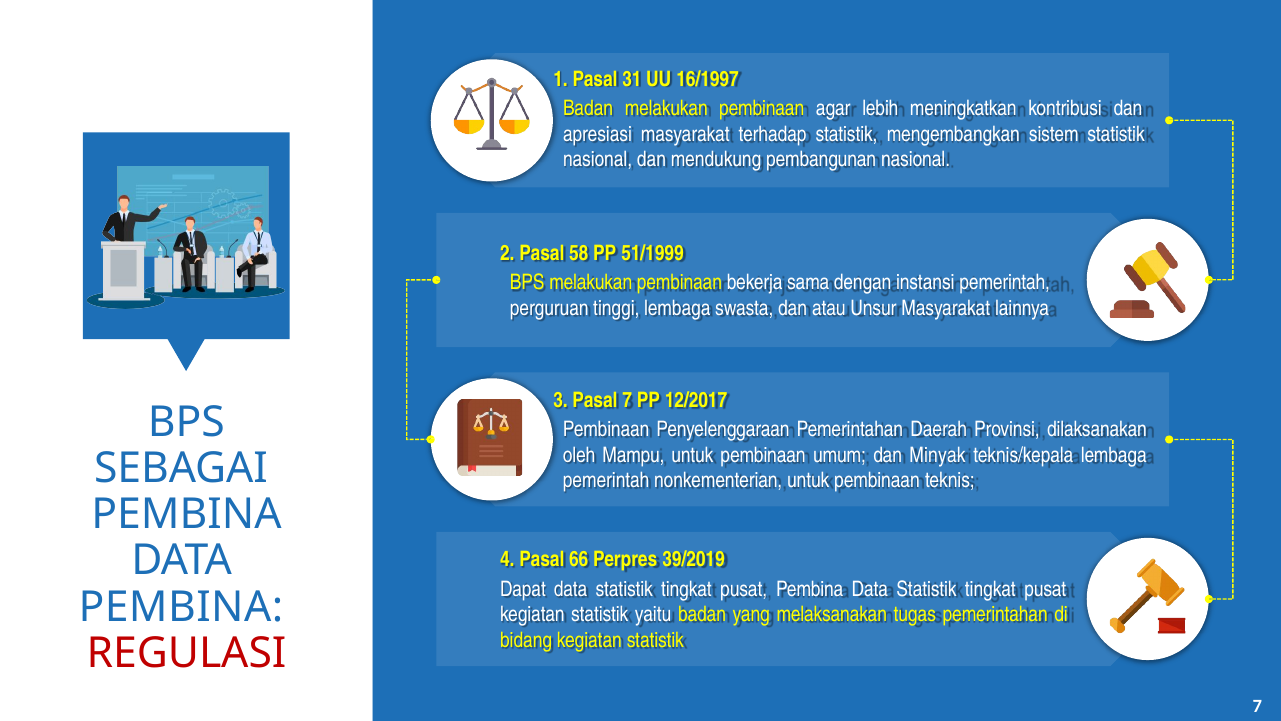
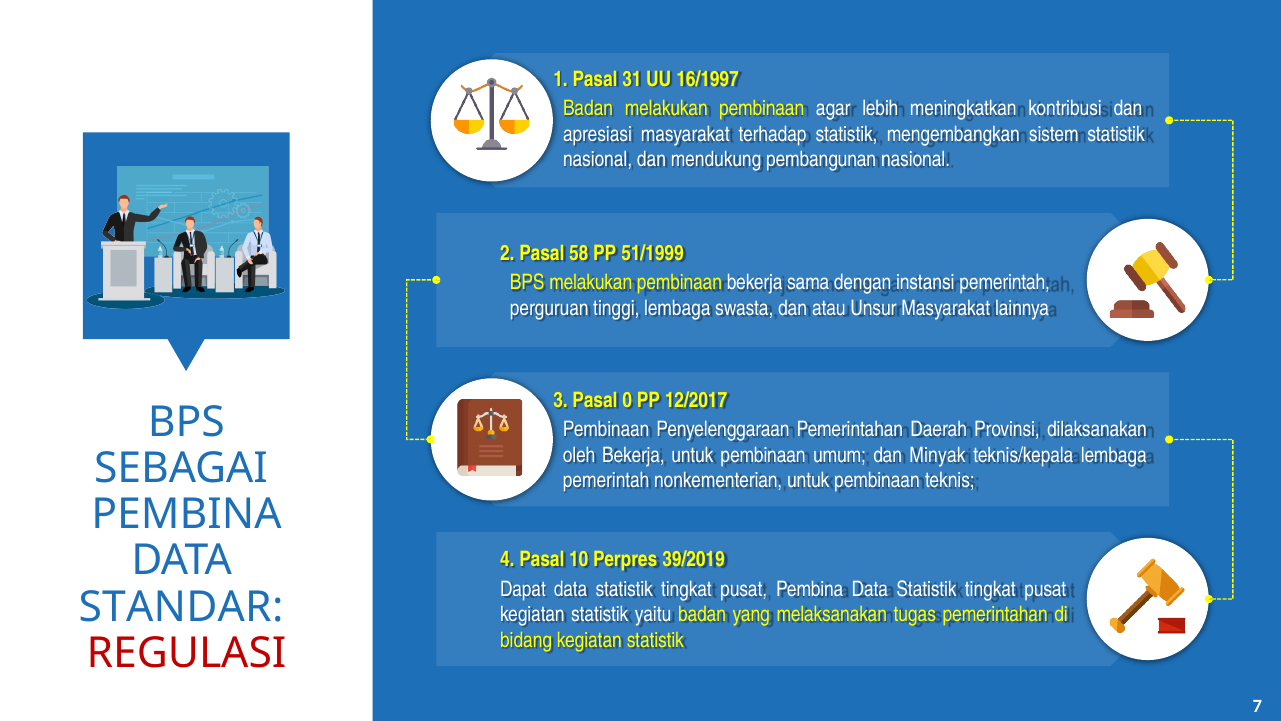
Pasal 7: 7 -> 0
oleh Mampu: Mampu -> Bekerja
66: 66 -> 10
PEMBINA at (181, 607): PEMBINA -> STANDAR
